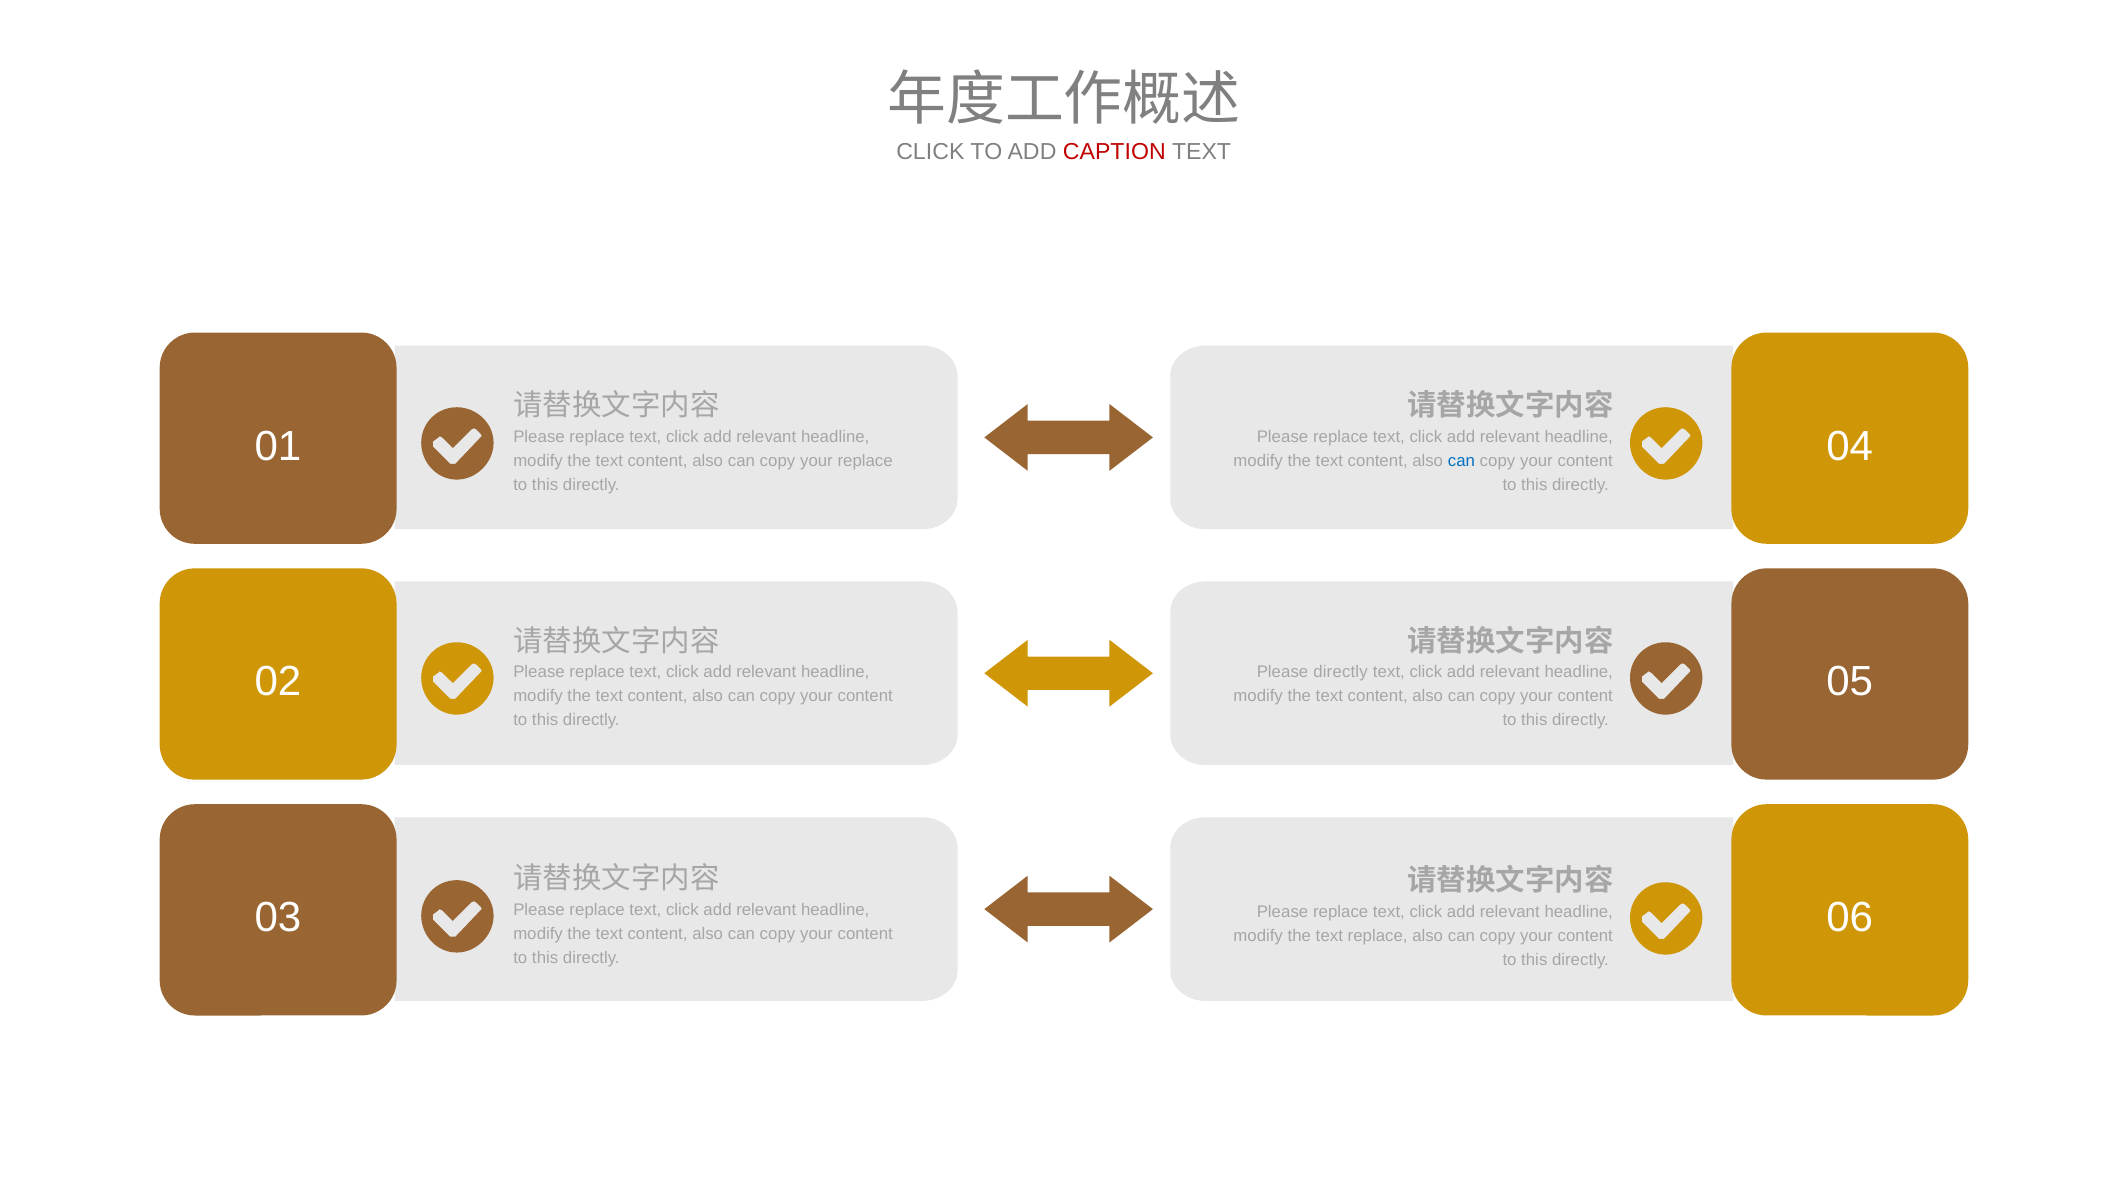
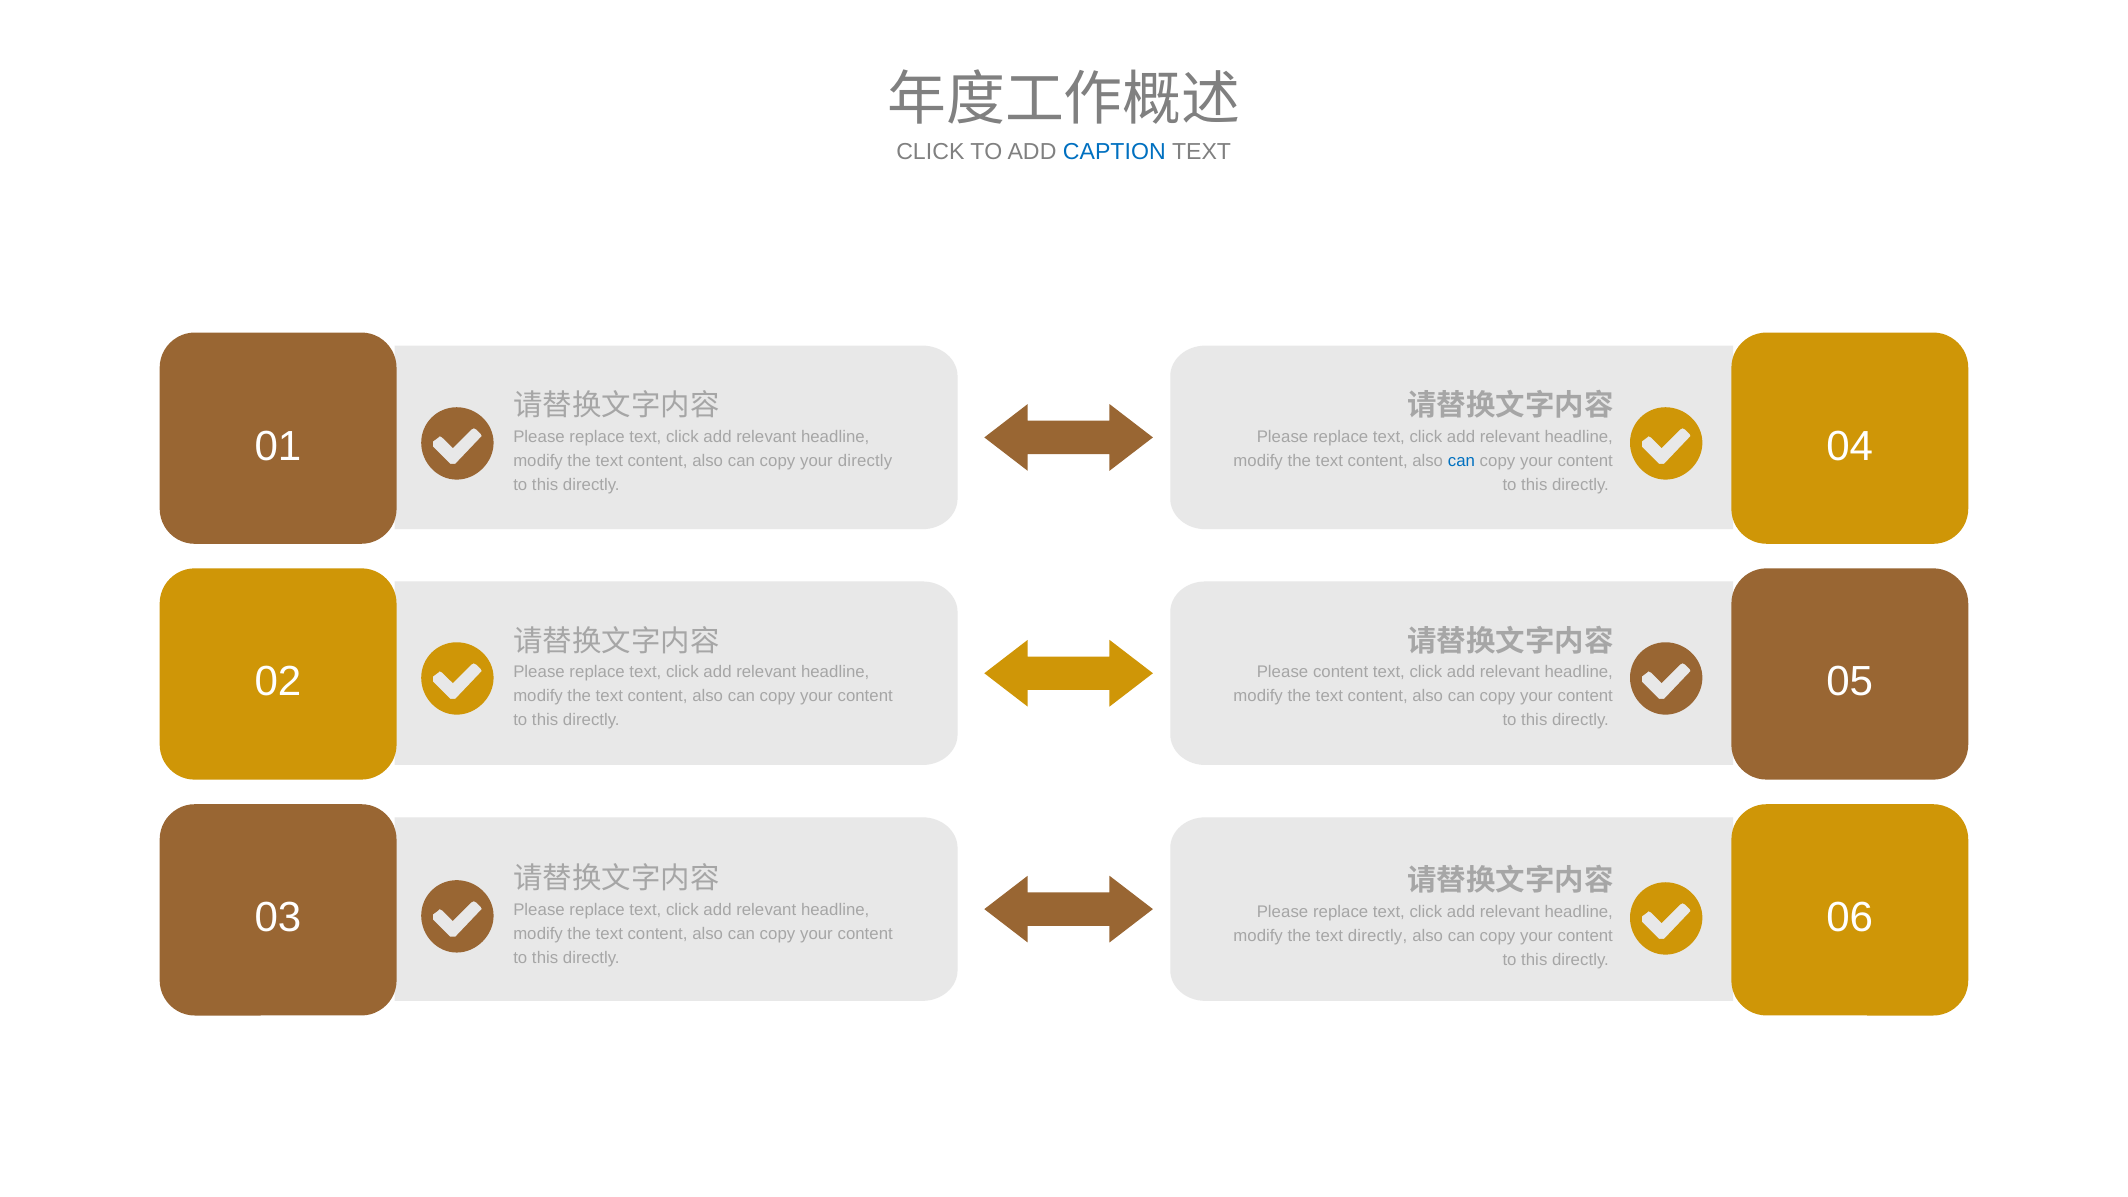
CAPTION colour: red -> blue
your replace: replace -> directly
Please directly: directly -> content
text replace: replace -> directly
